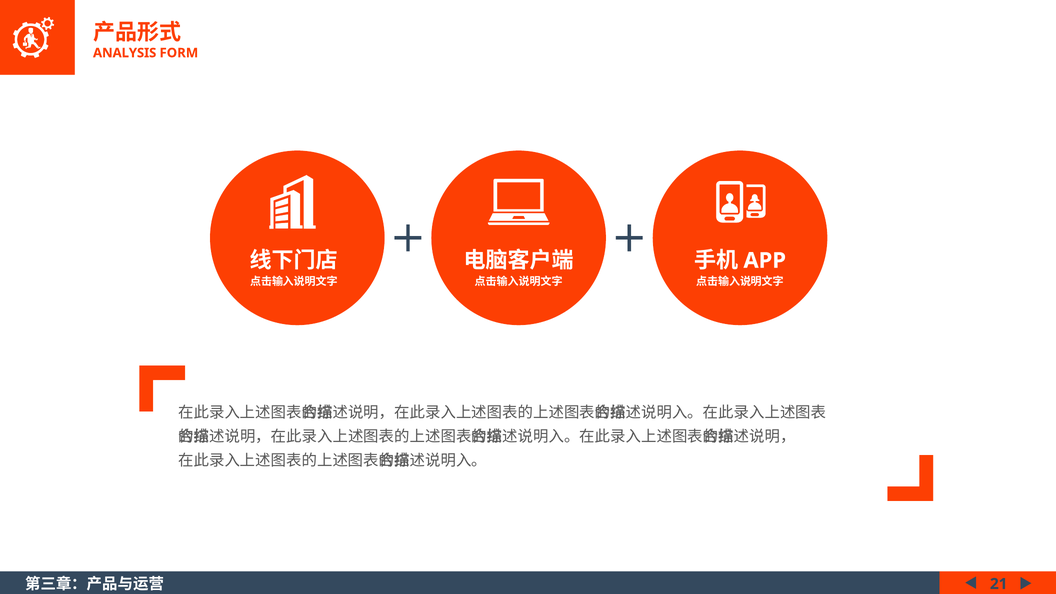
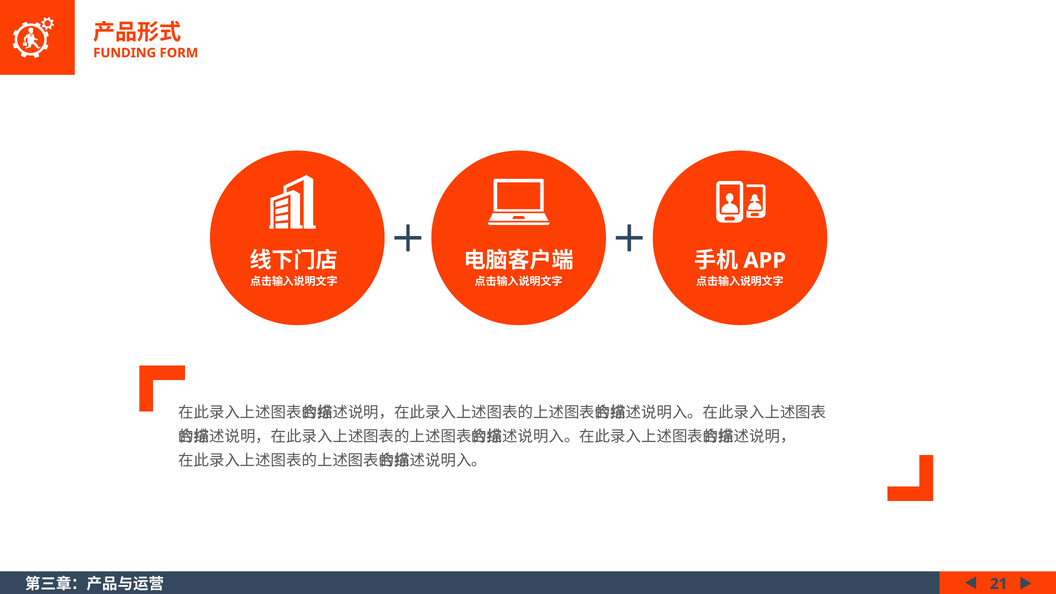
ANALYSIS: ANALYSIS -> FUNDING
